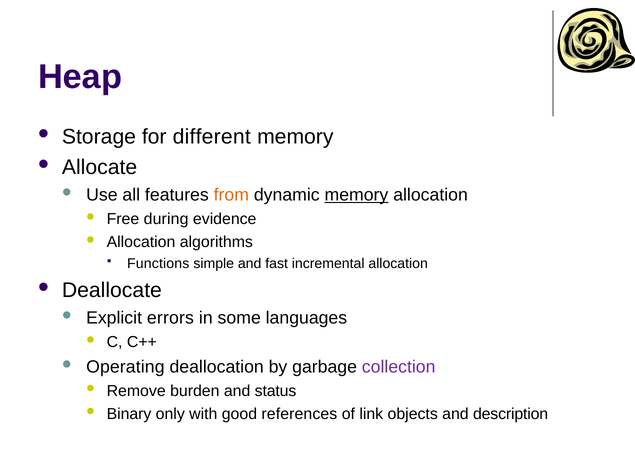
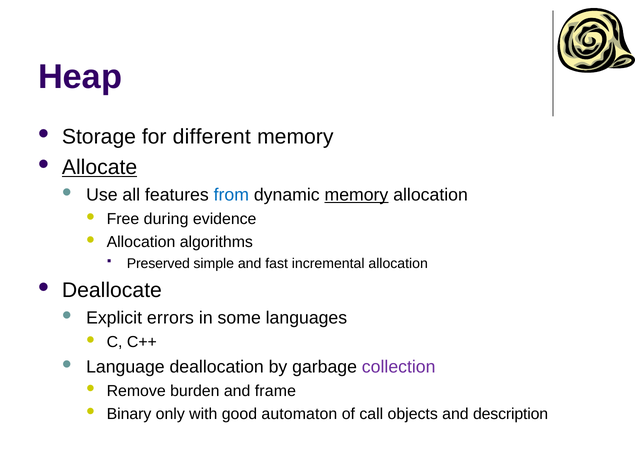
Allocate underline: none -> present
from colour: orange -> blue
Functions: Functions -> Preserved
Operating: Operating -> Language
status: status -> frame
references: references -> automaton
link: link -> call
